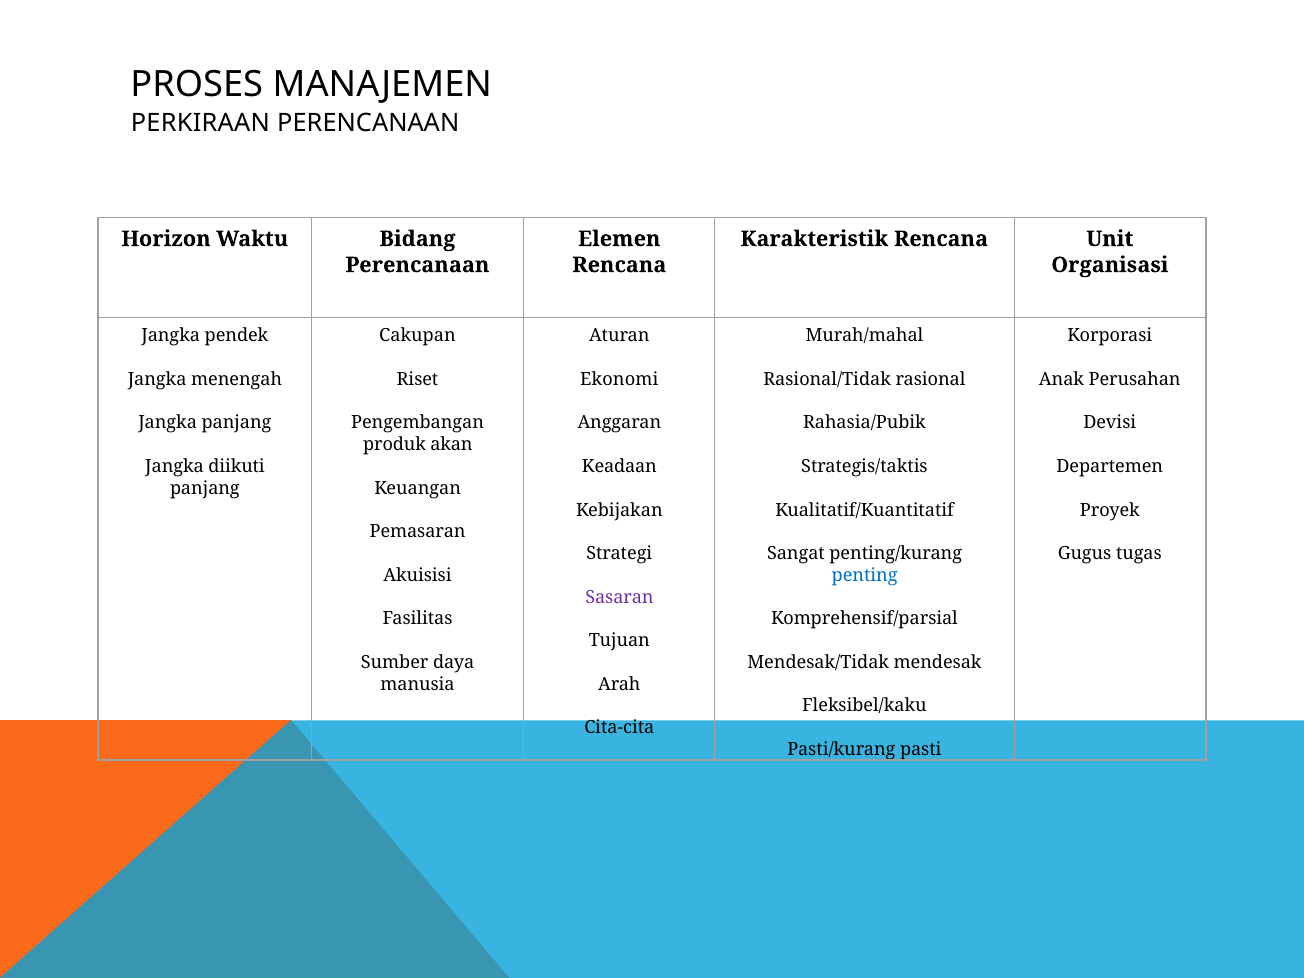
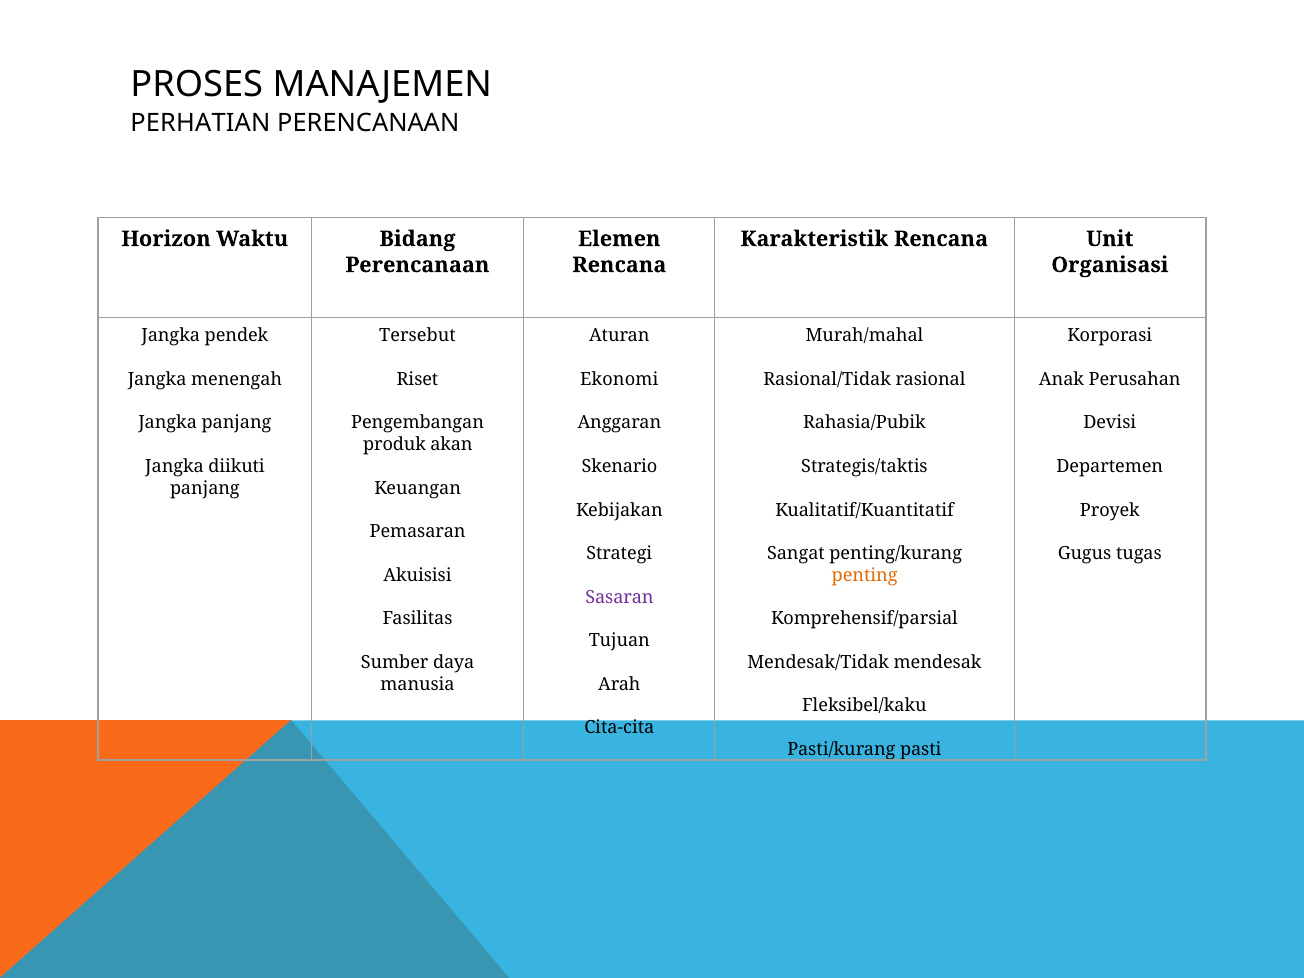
PERKIRAAN: PERKIRAAN -> PERHATIAN
Cakupan: Cakupan -> Tersebut
Keadaan: Keadaan -> Skenario
penting colour: blue -> orange
